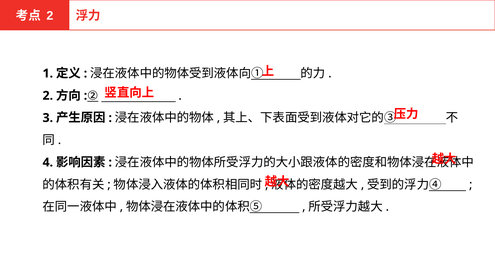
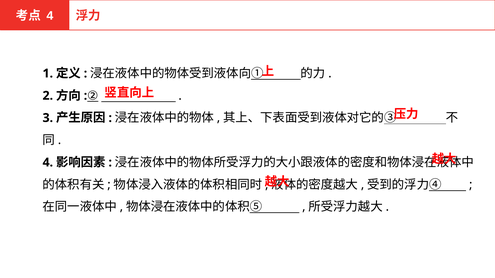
2 at (50, 16): 2 -> 4
